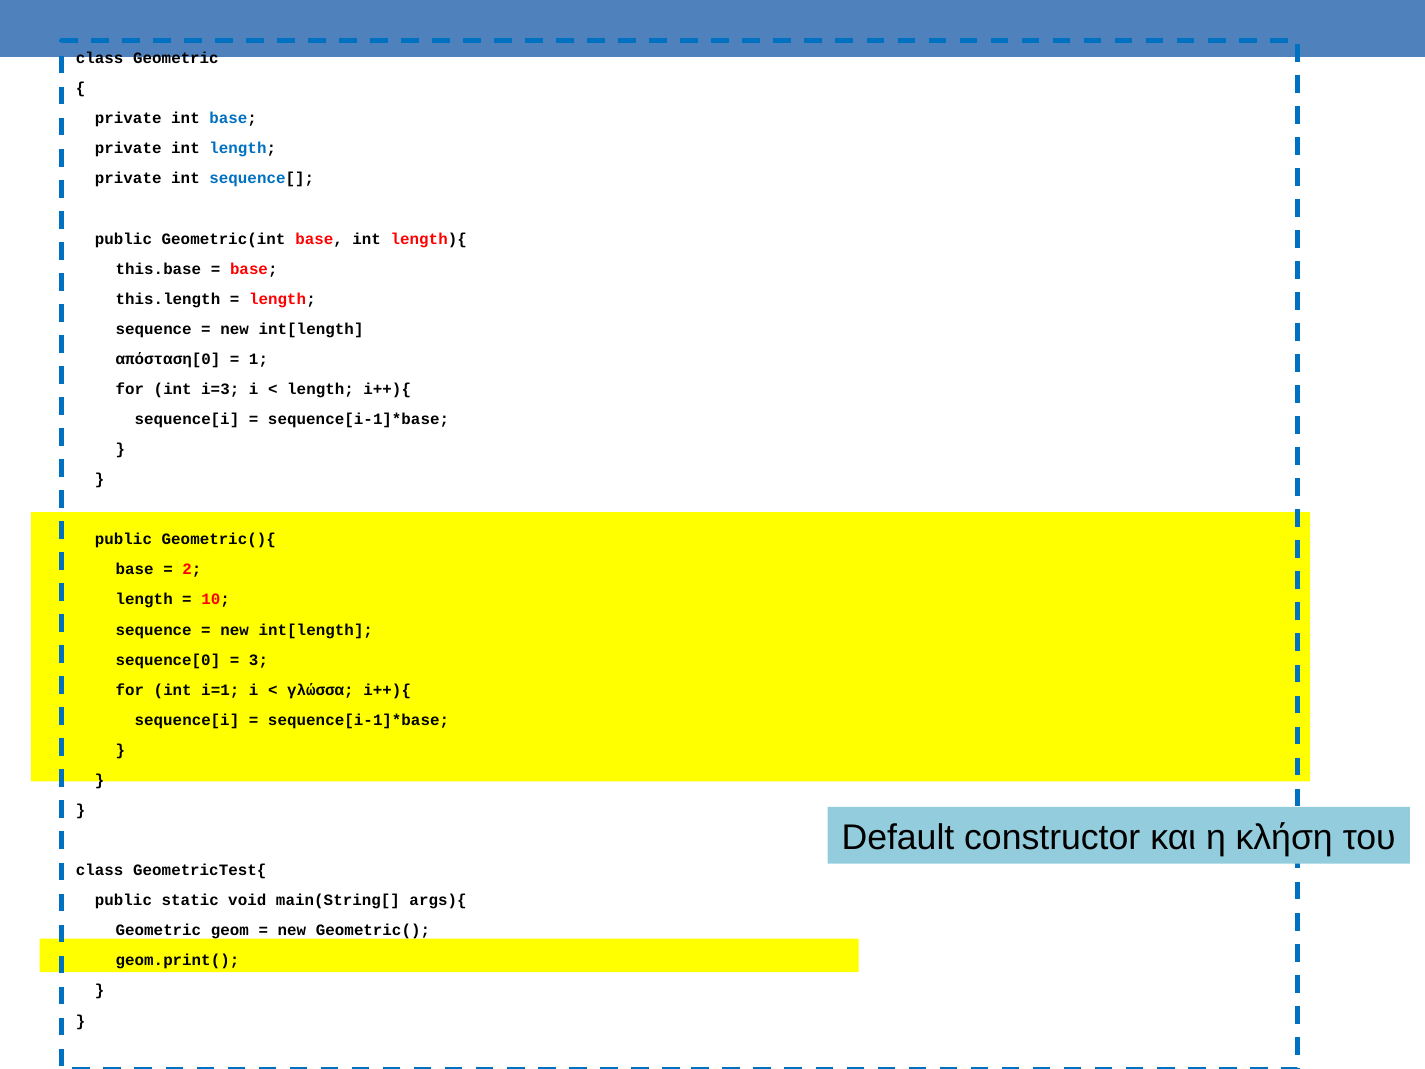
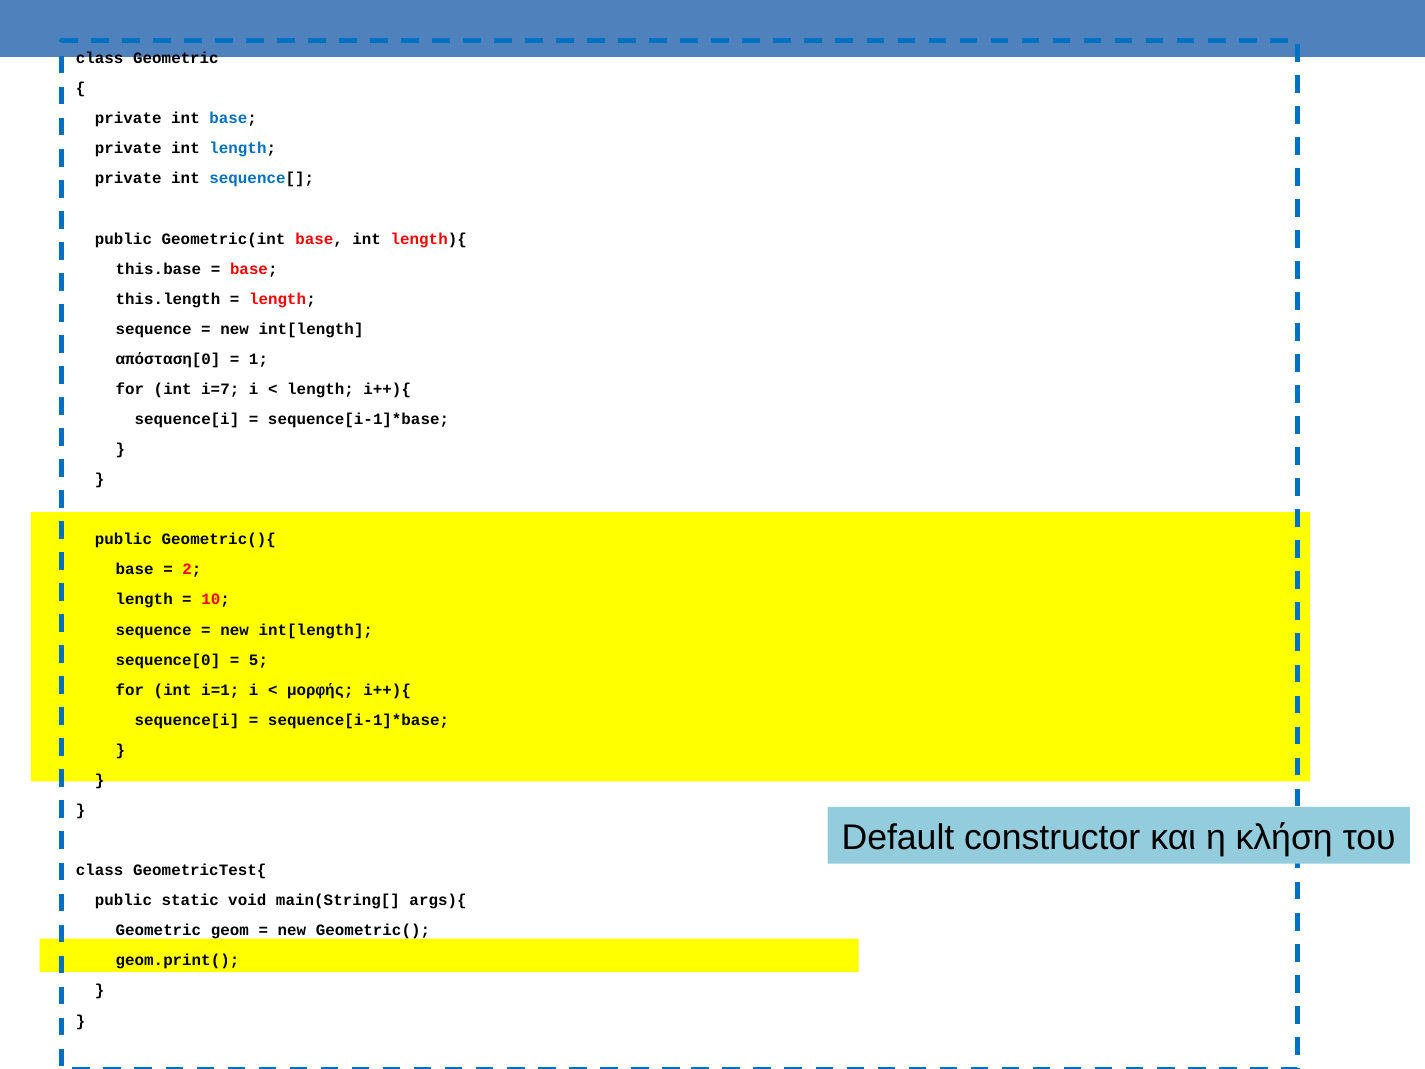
i=3: i=3 -> i=7
3: 3 -> 5
γλώσσα: γλώσσα -> μορφής
